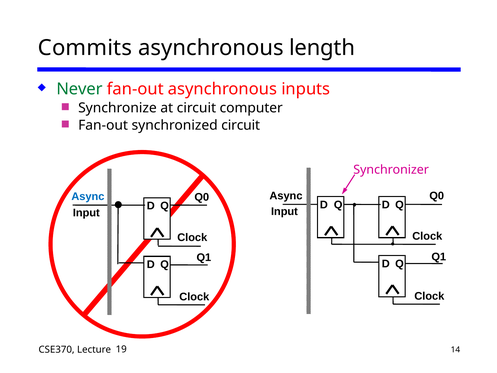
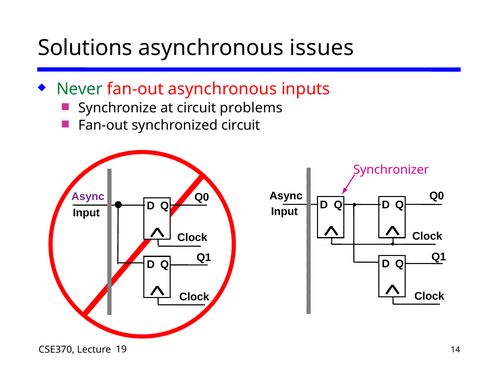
Commits: Commits -> Solutions
length: length -> issues
computer: computer -> problems
Async at (88, 196) colour: blue -> purple
